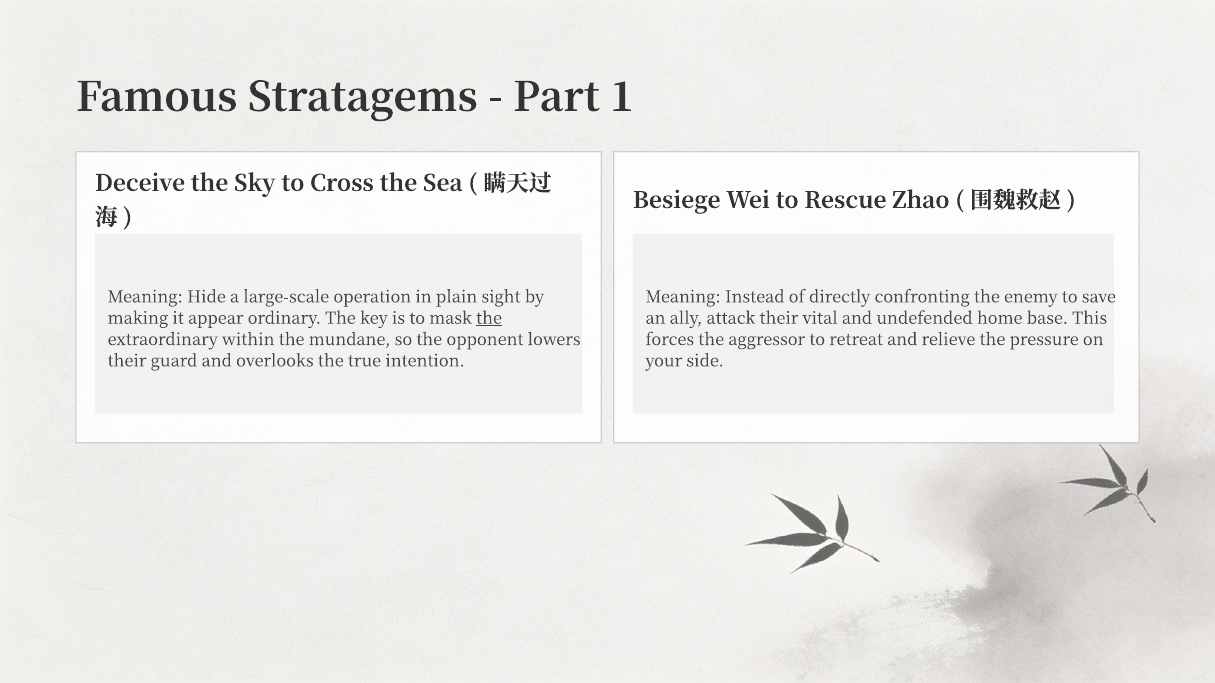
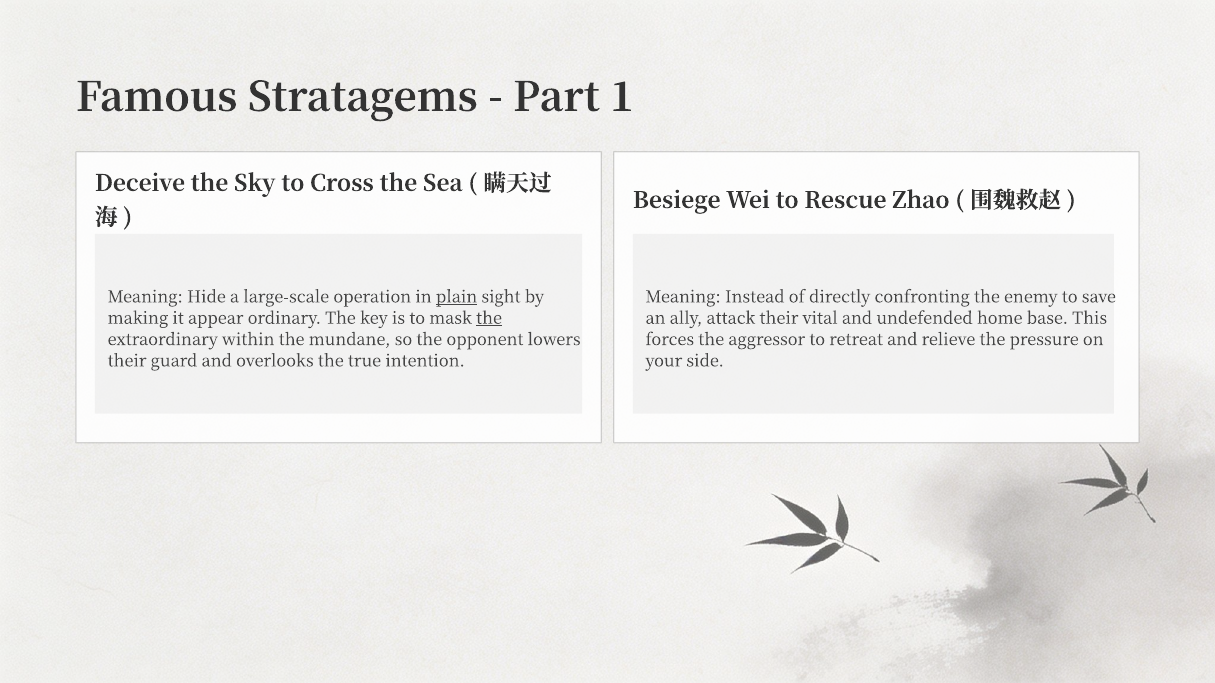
plain underline: none -> present
